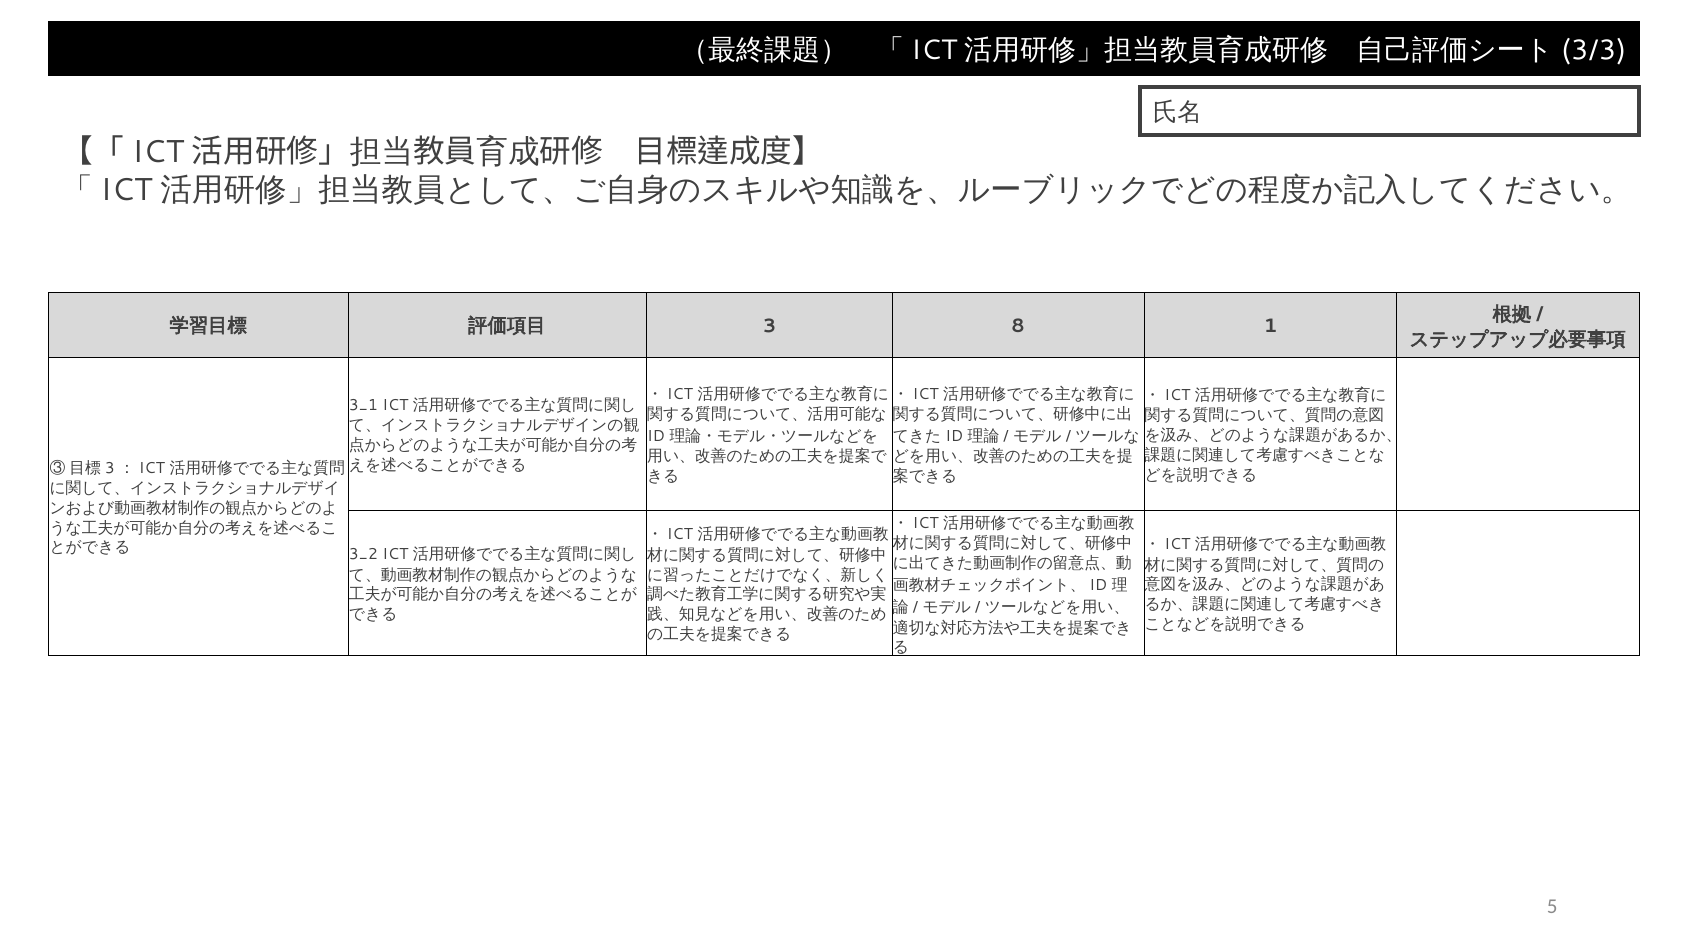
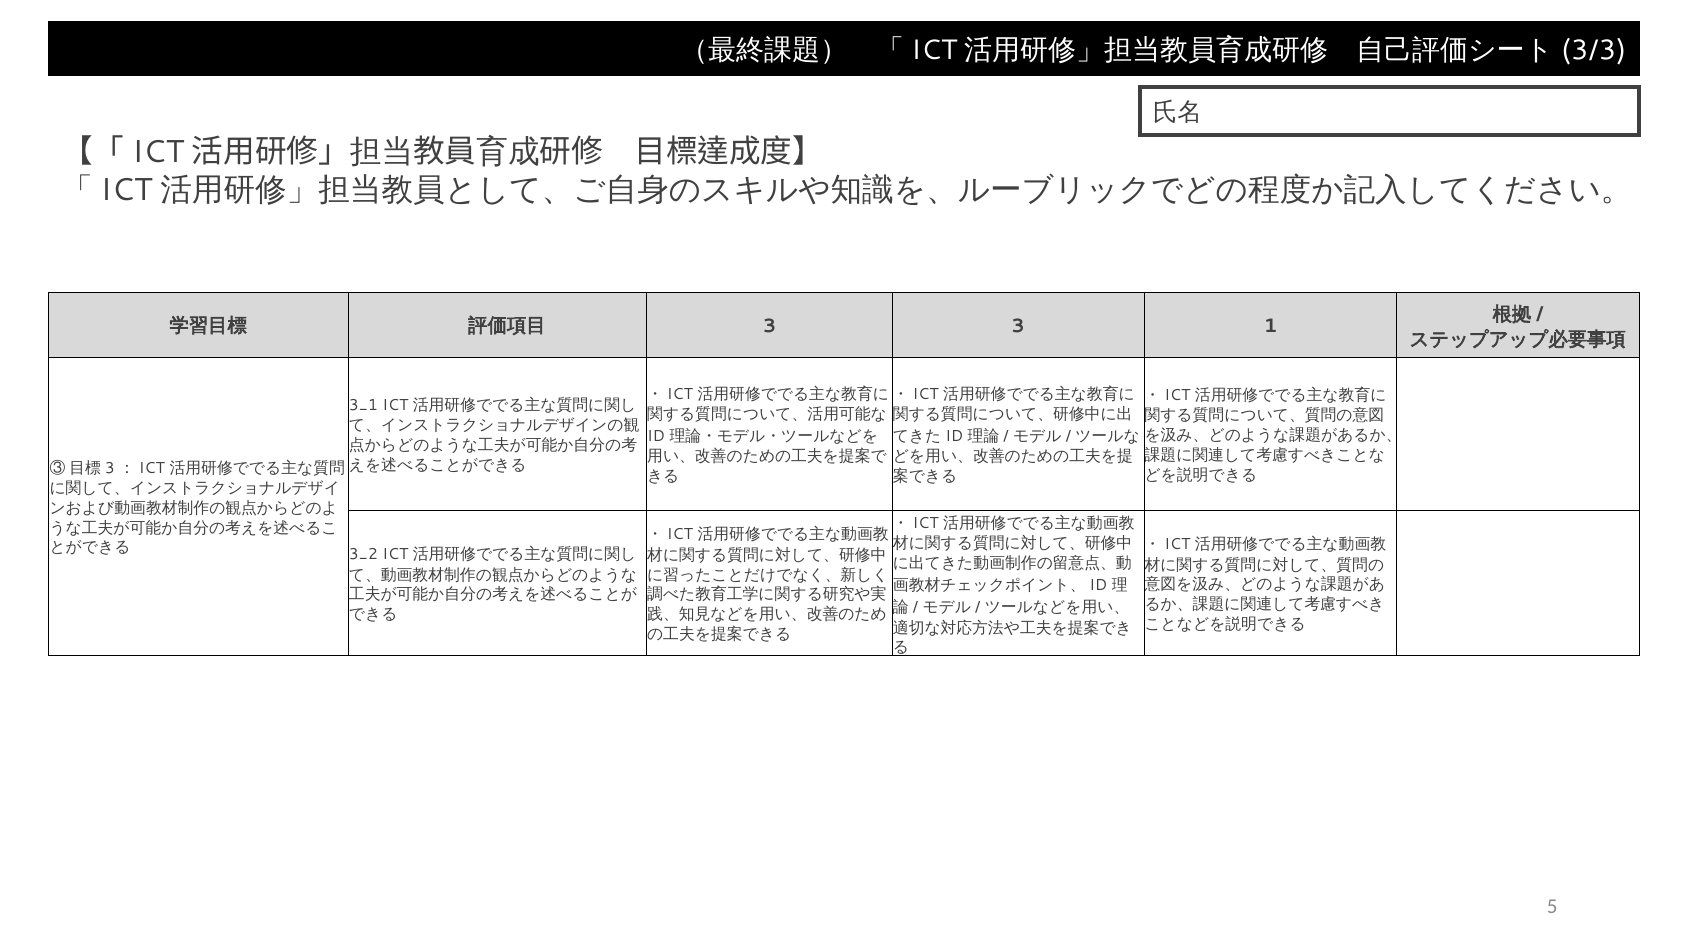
3 8: 8 -> 3
